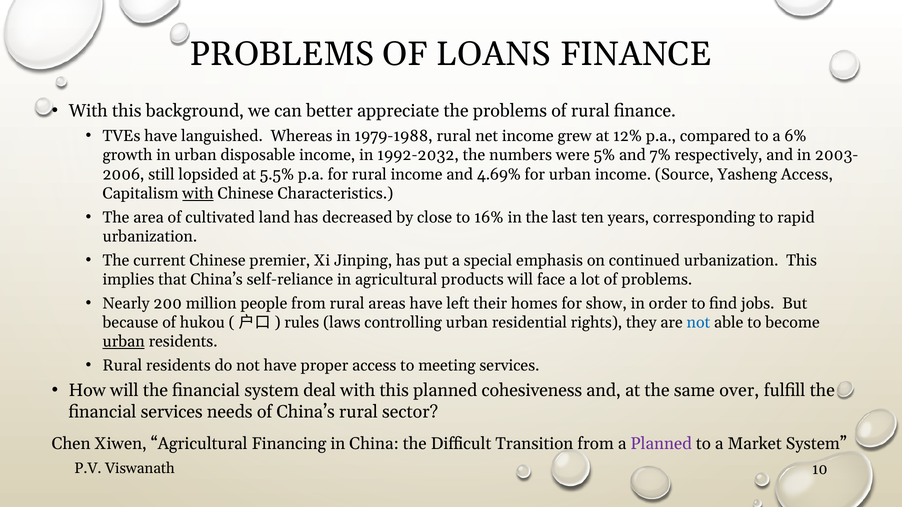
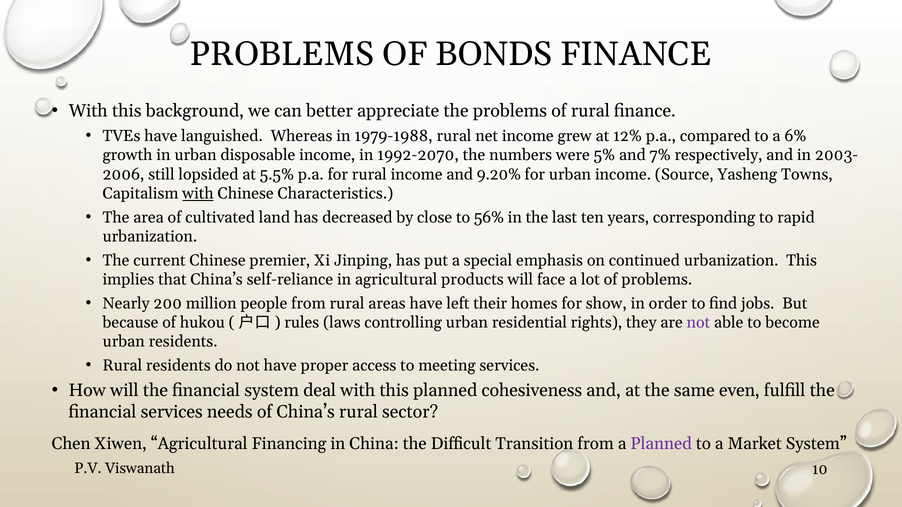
LOANS: LOANS -> BONDS
1992-2032: 1992-2032 -> 1992-2070
4.69%: 4.69% -> 9.20%
Yasheng Access: Access -> Towns
16%: 16% -> 56%
not at (698, 323) colour: blue -> purple
urban at (124, 342) underline: present -> none
over: over -> even
